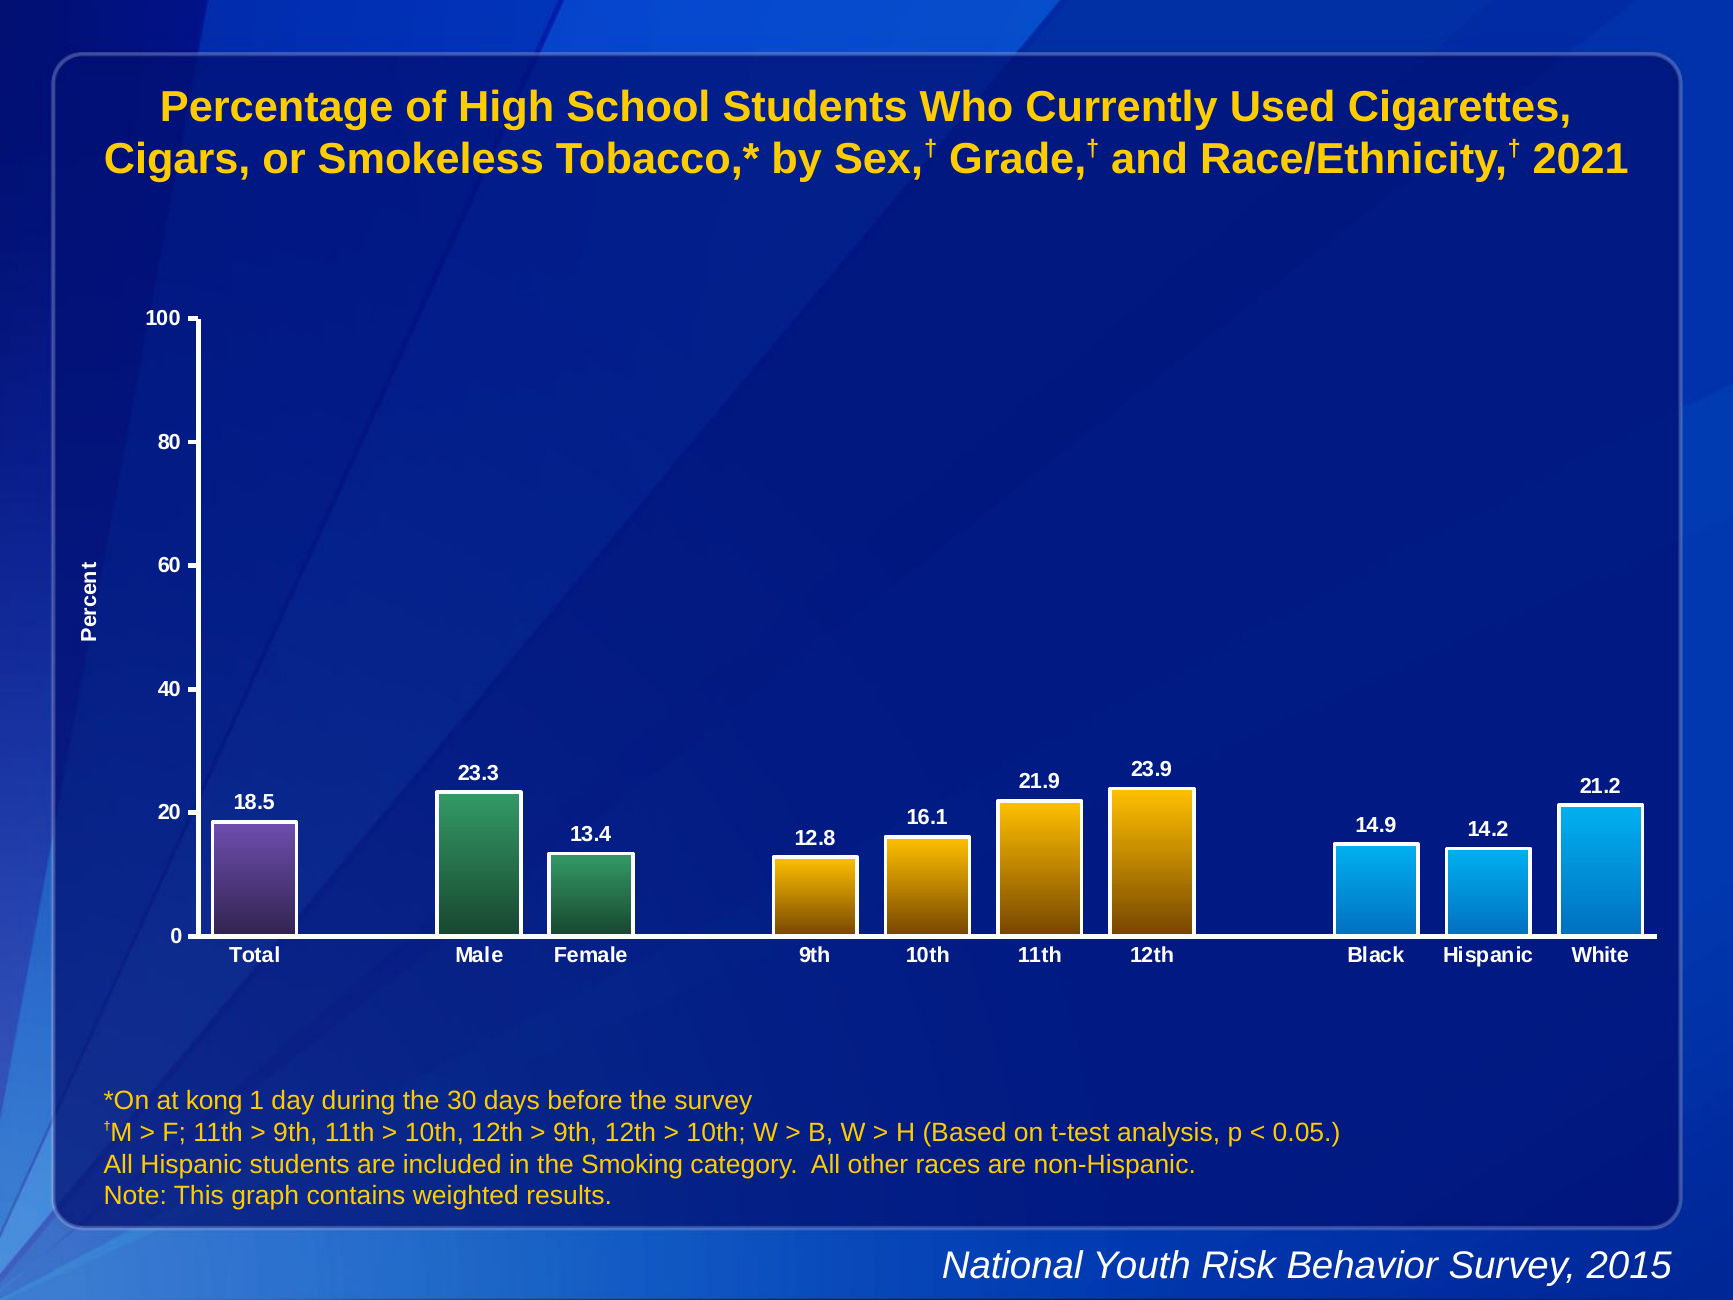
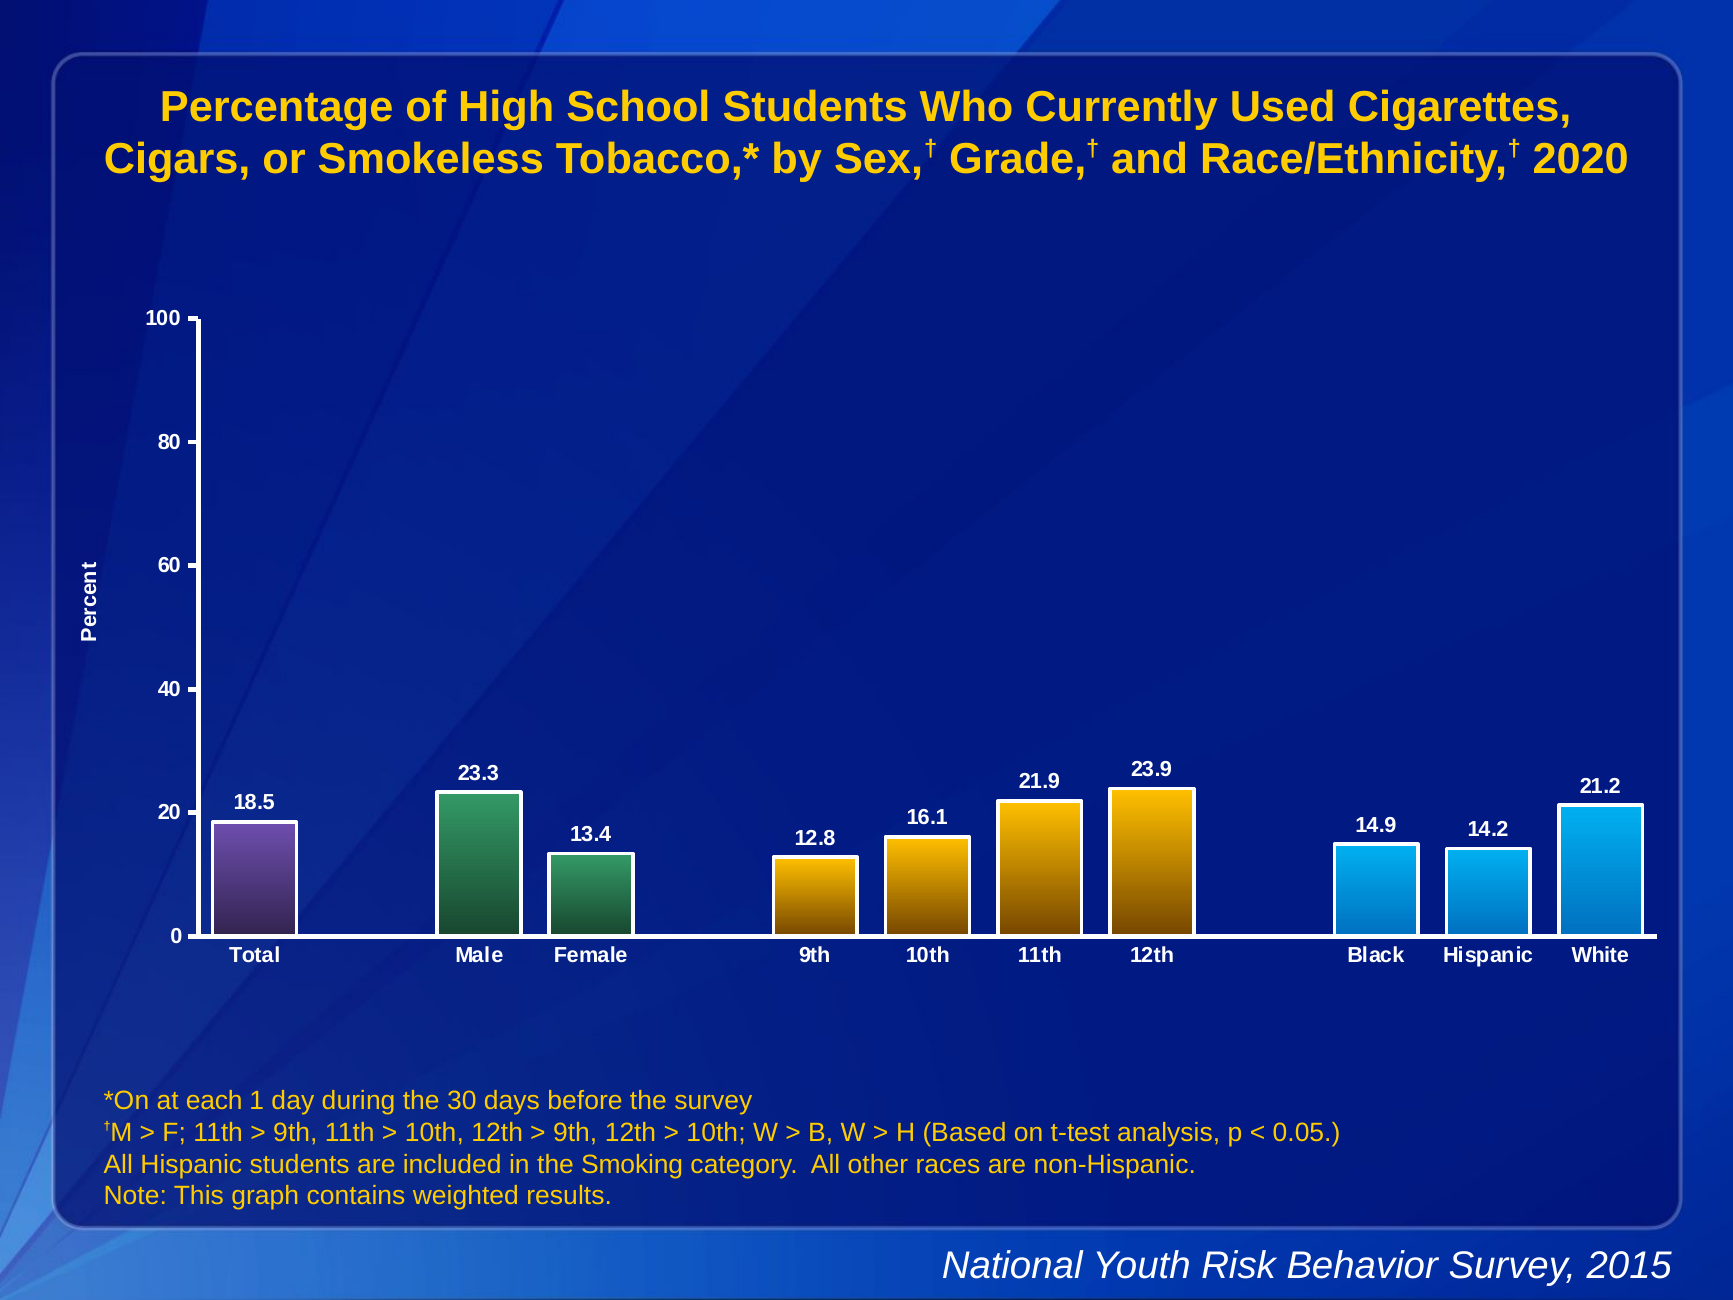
2021: 2021 -> 2020
kong: kong -> each
